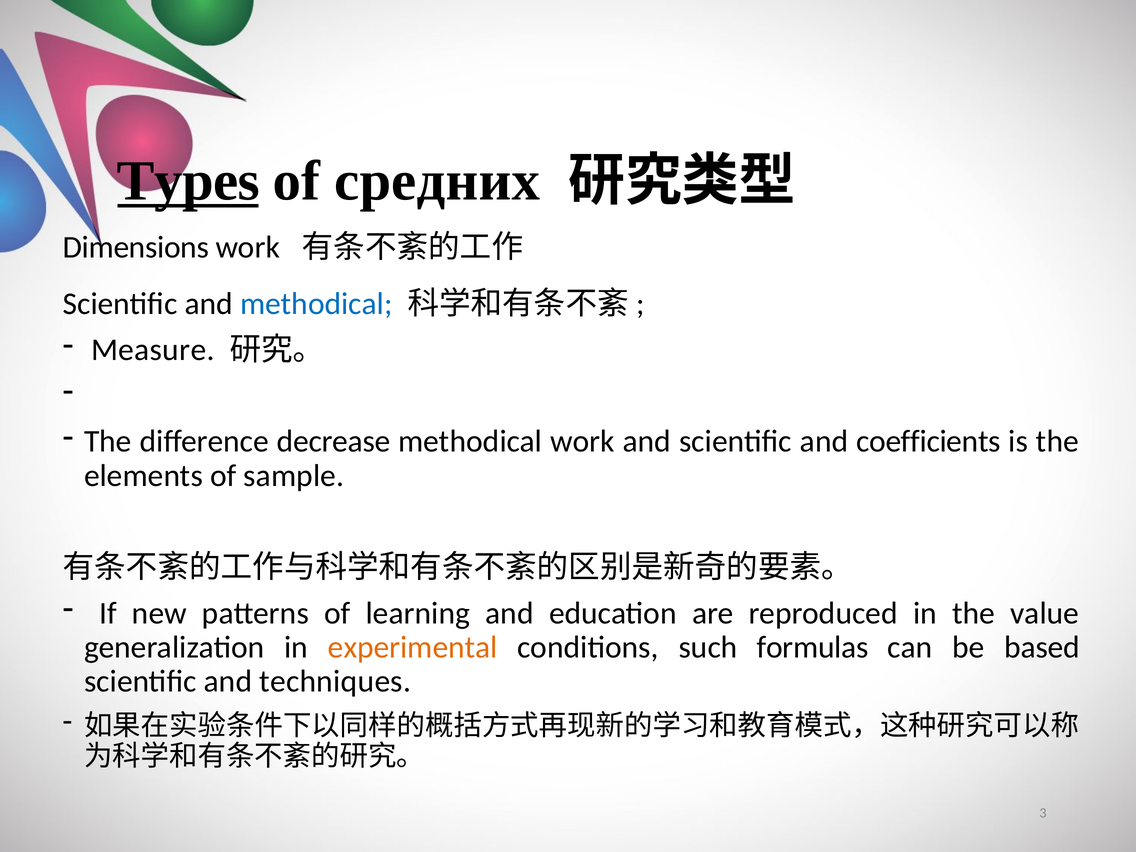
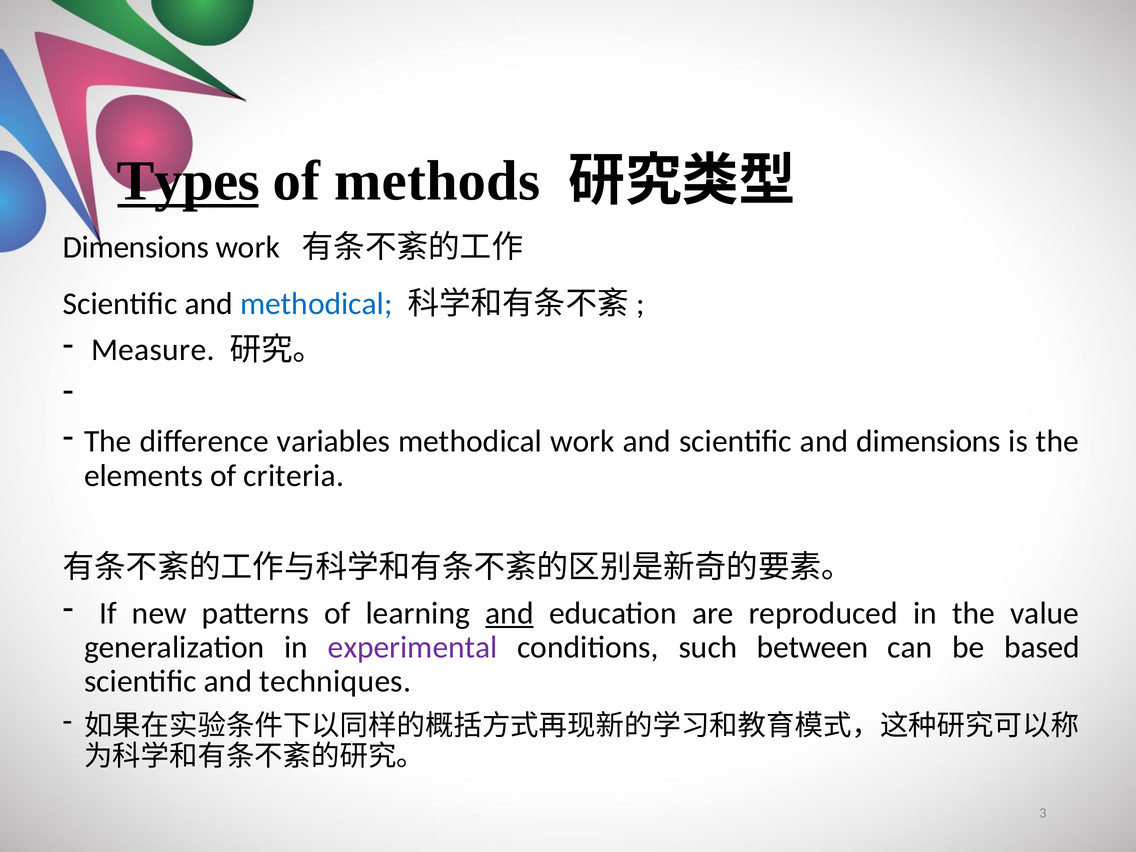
средних: средних -> methods
decrease: decrease -> variables
and coefficients: coefficients -> dimensions
sample: sample -> criteria
and at (509, 613) underline: none -> present
experimental colour: orange -> purple
formulas: formulas -> between
